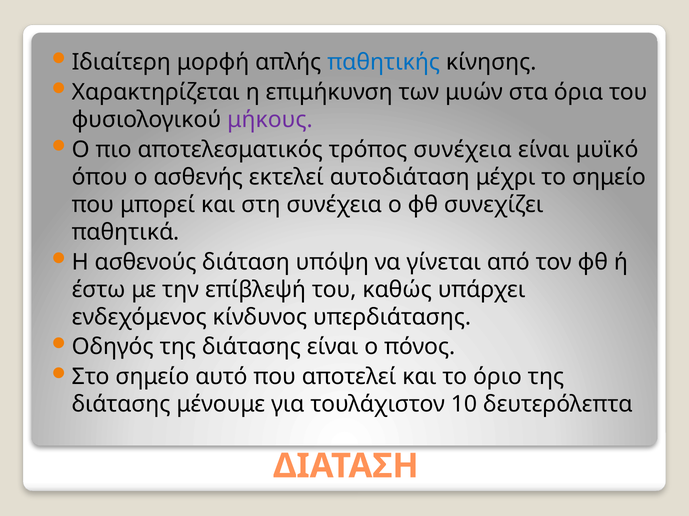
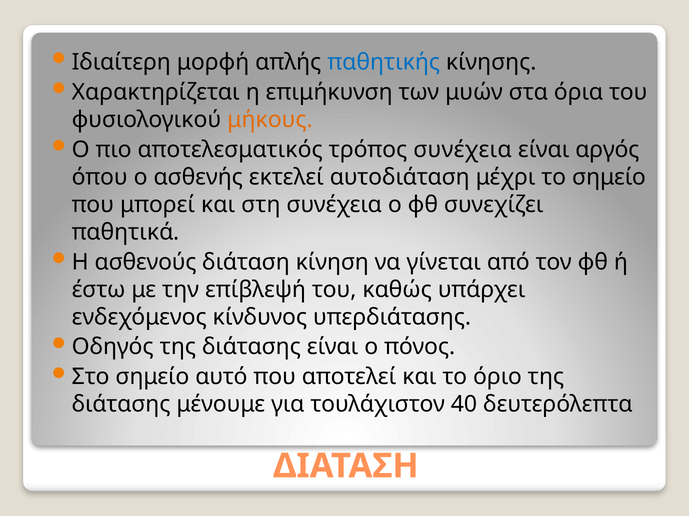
μήκους colour: purple -> orange
μυϊκό: μυϊκό -> αργός
υπόψη: υπόψη -> κίνηση
10: 10 -> 40
